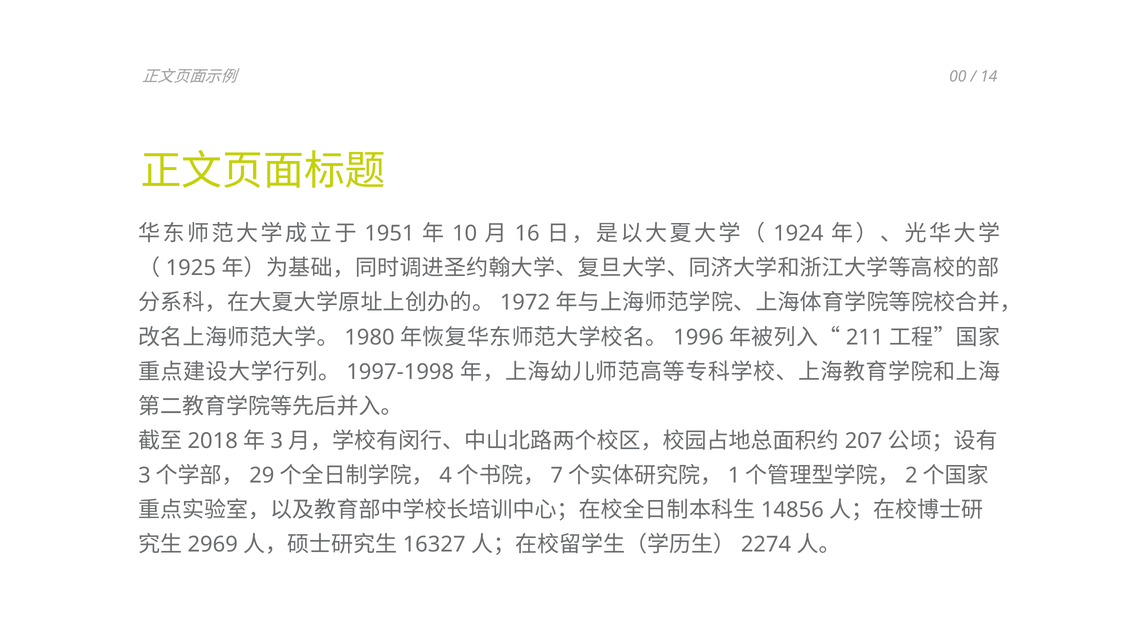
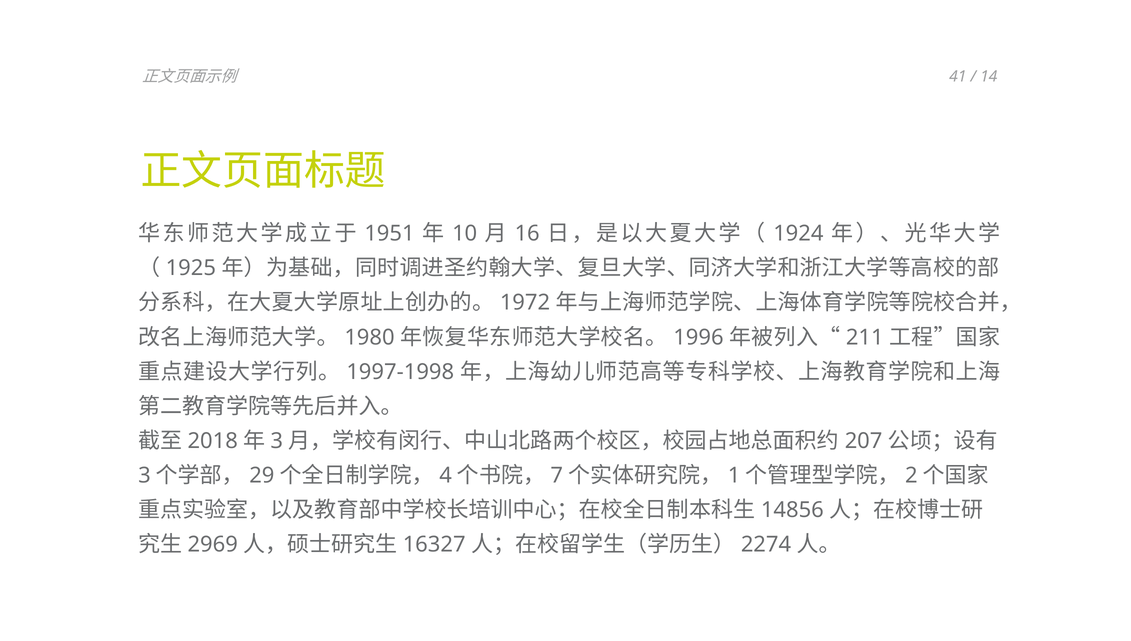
00: 00 -> 41
